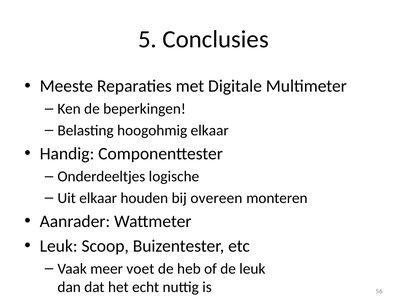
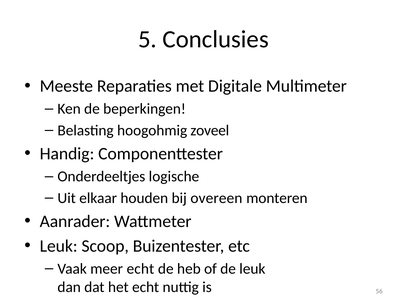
hoogohmig elkaar: elkaar -> zoveel
meer voet: voet -> echt
